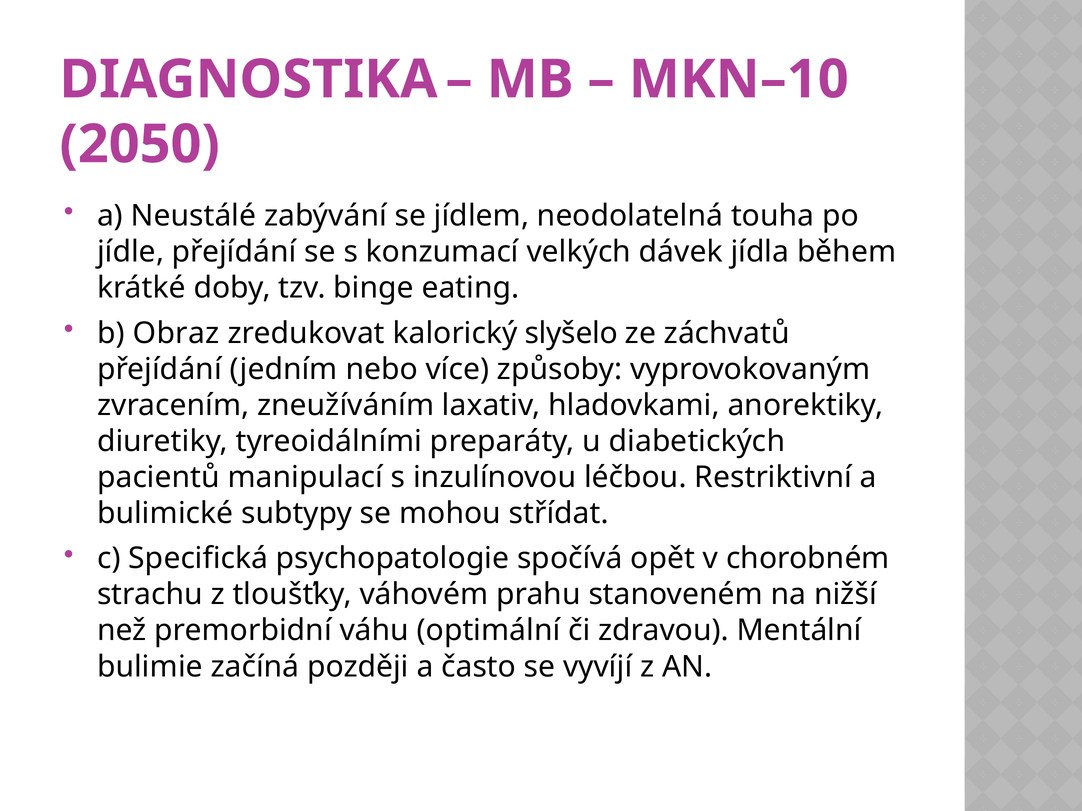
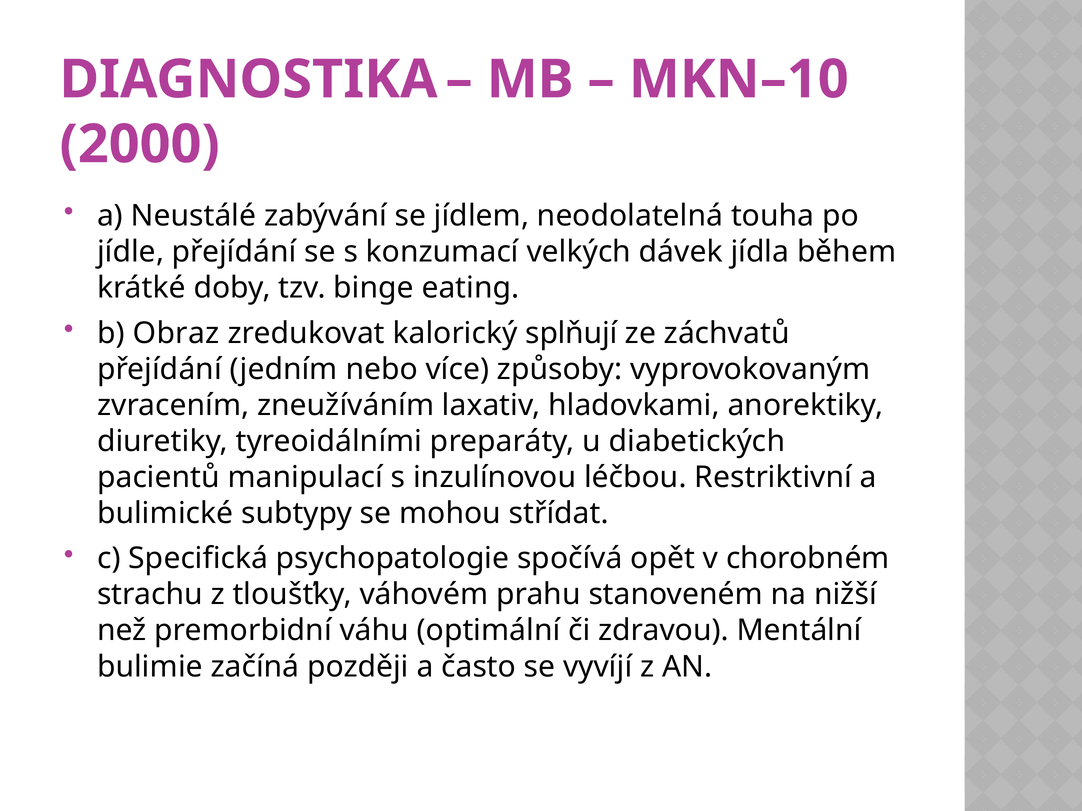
2050: 2050 -> 2000
slyšelo: slyšelo -> splňují
